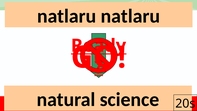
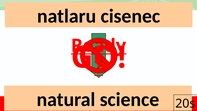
natlaru natlaru: natlaru -> cisenec
